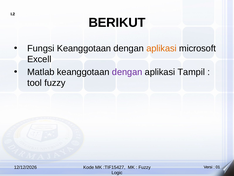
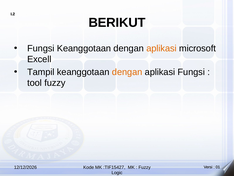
Matlab: Matlab -> Tampil
dengan at (127, 72) colour: purple -> orange
aplikasi Tampil: Tampil -> Fungsi
